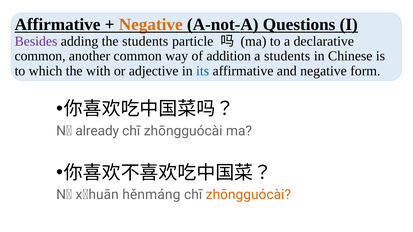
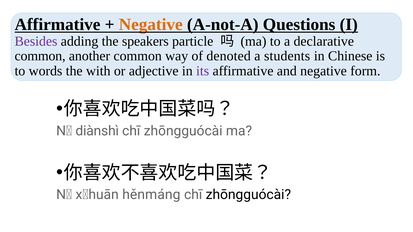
the students: students -> speakers
addition: addition -> denoted
which: which -> words
its colour: blue -> purple
already: already -> diànshì
zhōngguócài at (248, 195) colour: orange -> black
